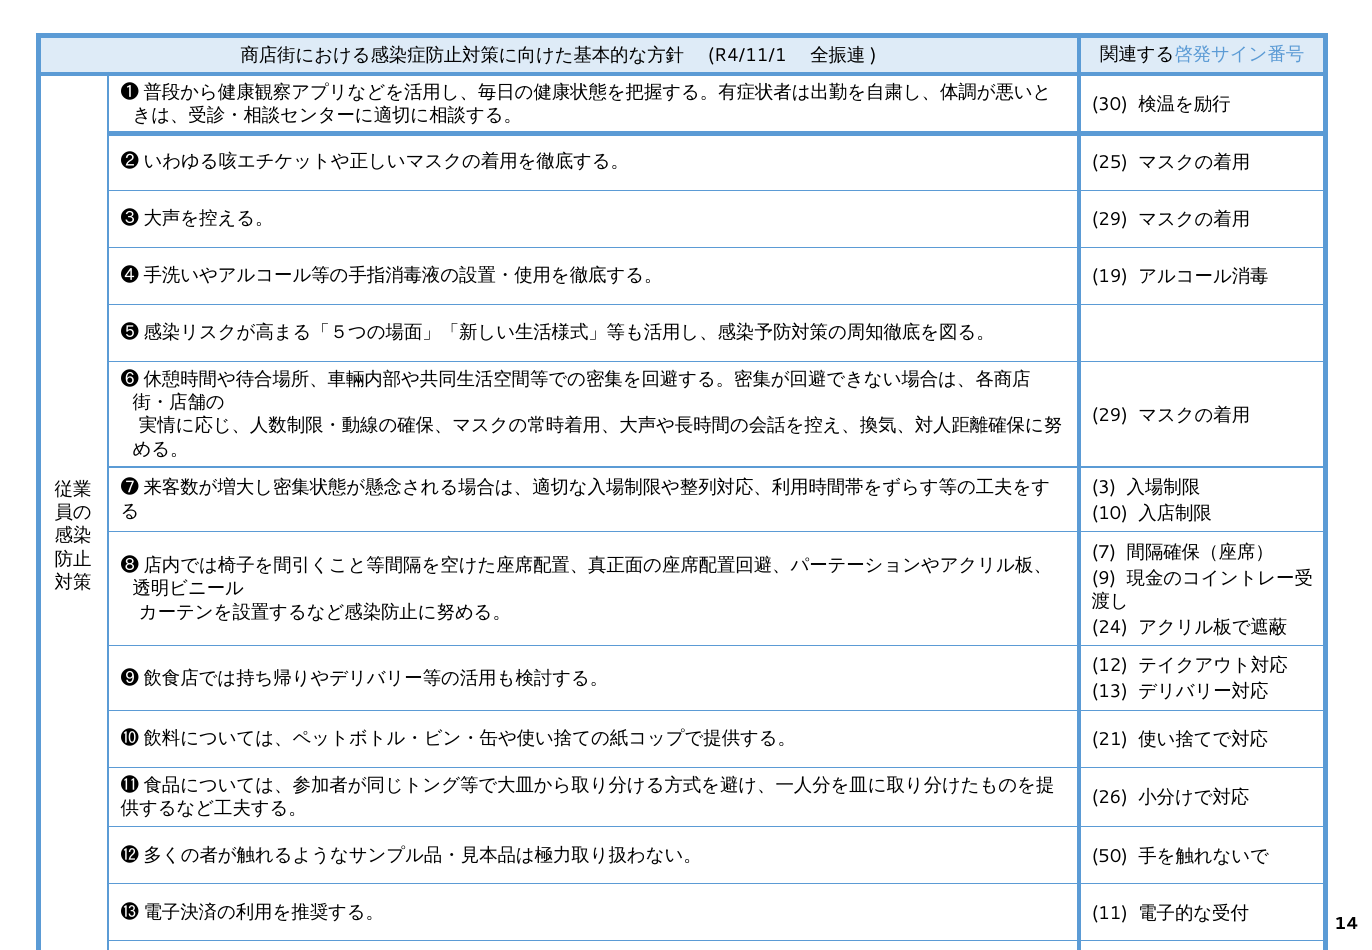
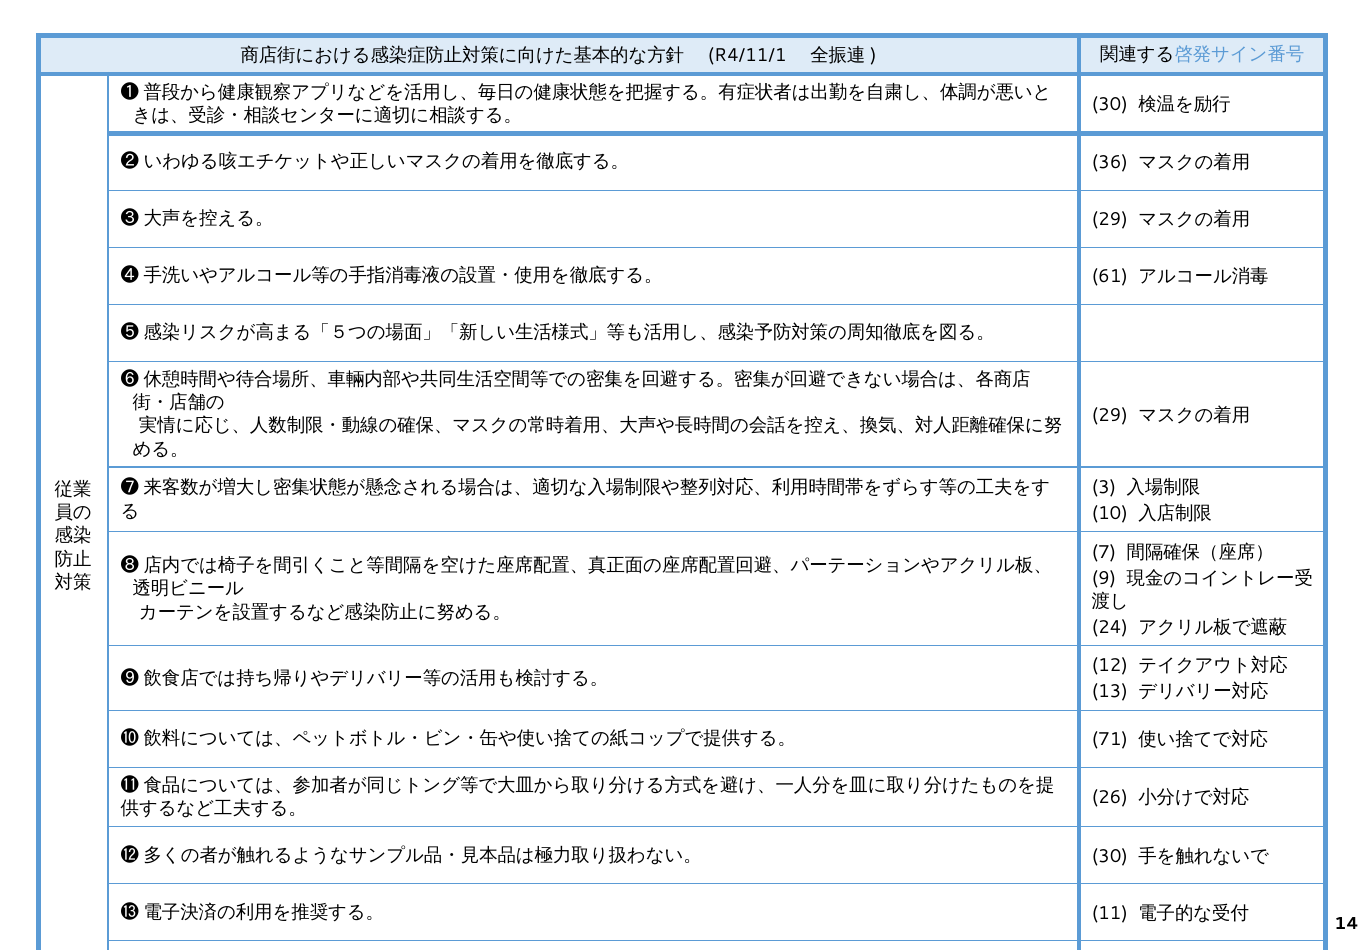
25: 25 -> 36
19: 19 -> 61
21: 21 -> 71
50 at (1110, 856): 50 -> 30
